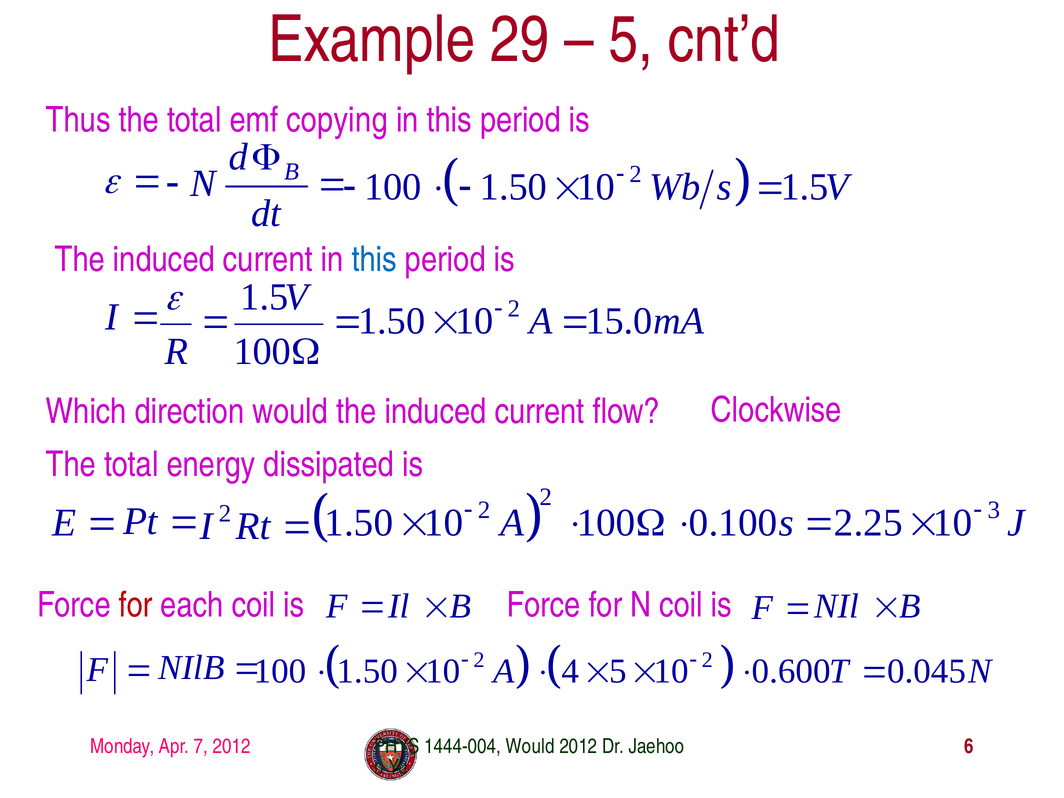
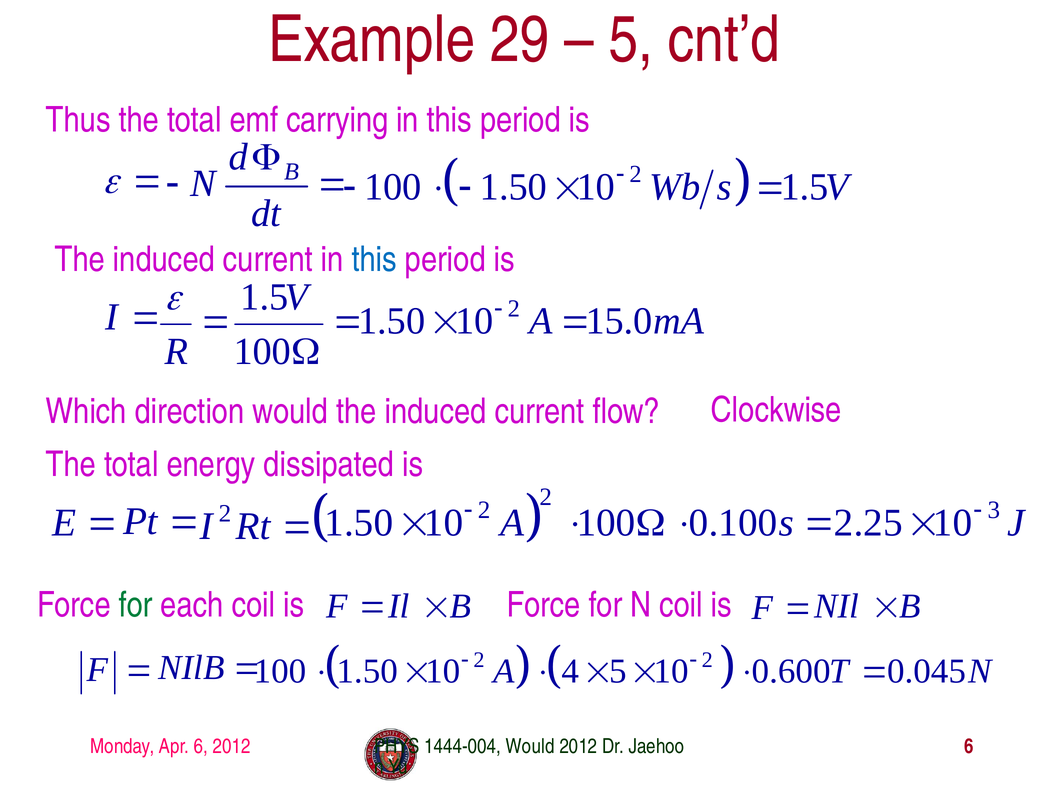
copying: copying -> carrying
for at (135, 605) colour: red -> green
Apr 7: 7 -> 6
